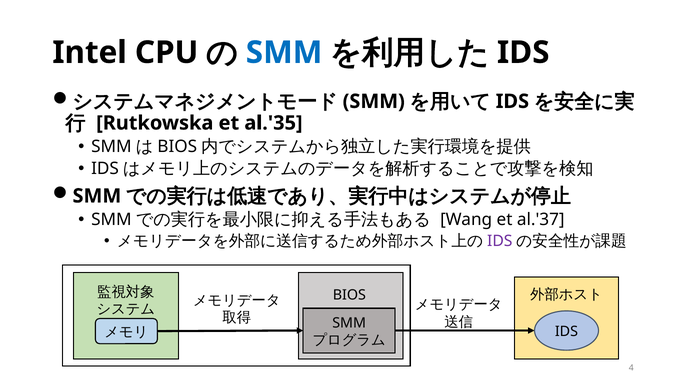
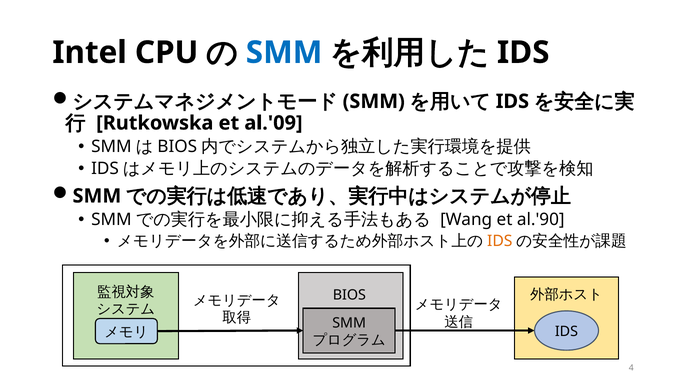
al.'35: al.'35 -> al.'09
al.'37: al.'37 -> al.'90
IDS at (500, 241) colour: purple -> orange
